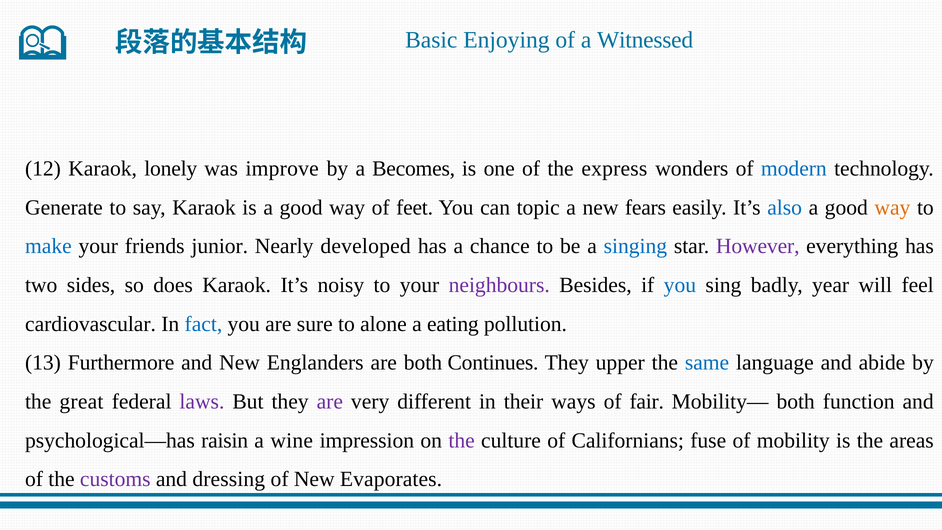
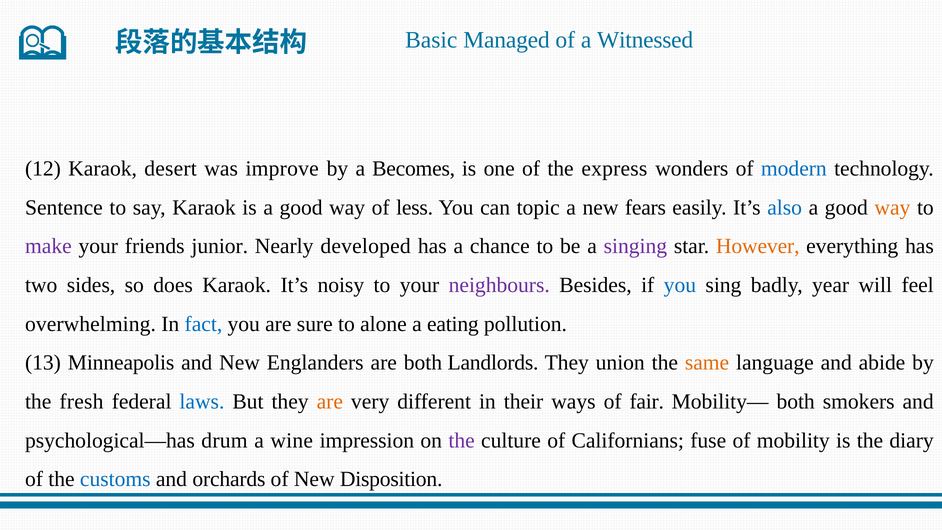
Enjoying: Enjoying -> Managed
lonely: lonely -> desert
Generate: Generate -> Sentence
feet: feet -> less
make colour: blue -> purple
singing colour: blue -> purple
However colour: purple -> orange
cardiovascular: cardiovascular -> overwhelming
Furthermore: Furthermore -> Minneapolis
Continues: Continues -> Landlords
upper: upper -> union
same colour: blue -> orange
great: great -> fresh
laws colour: purple -> blue
are at (330, 402) colour: purple -> orange
function: function -> smokers
raisin: raisin -> drum
areas: areas -> diary
customs colour: purple -> blue
dressing: dressing -> orchards
Evaporates: Evaporates -> Disposition
